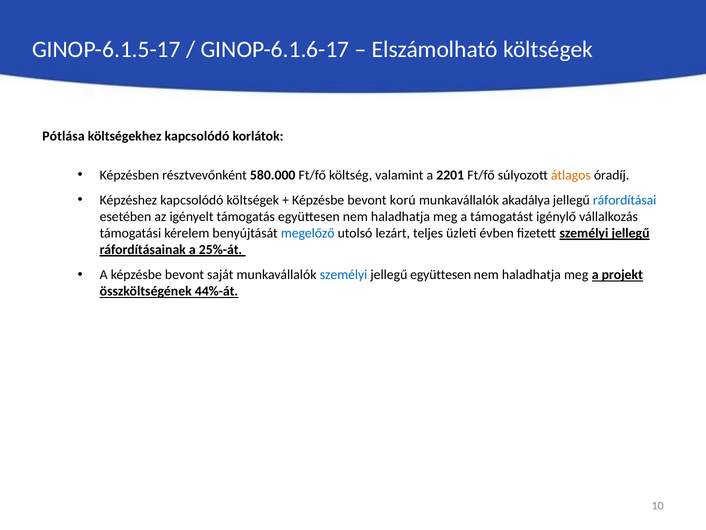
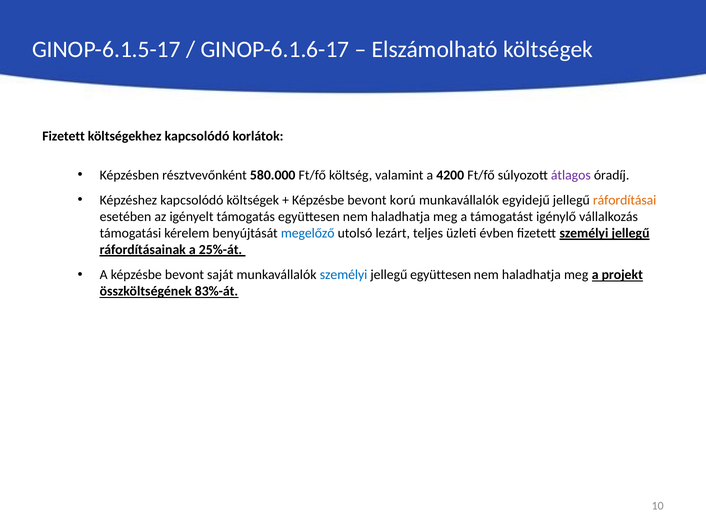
Pótlása at (64, 136): Pótlása -> Fizetett
2201: 2201 -> 4200
átlagos colour: orange -> purple
akadálya: akadálya -> egyidejű
ráfordításai colour: blue -> orange
44%-át: 44%-át -> 83%-át
